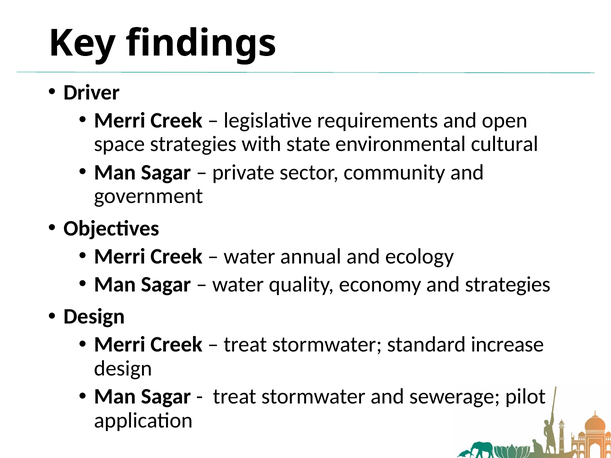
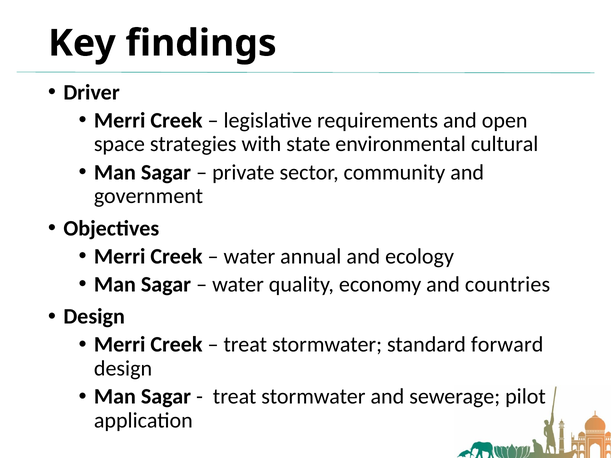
and strategies: strategies -> countries
increase: increase -> forward
